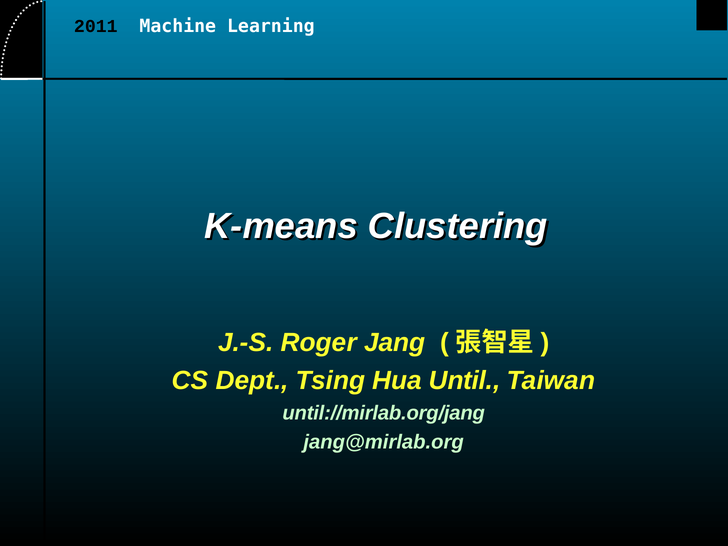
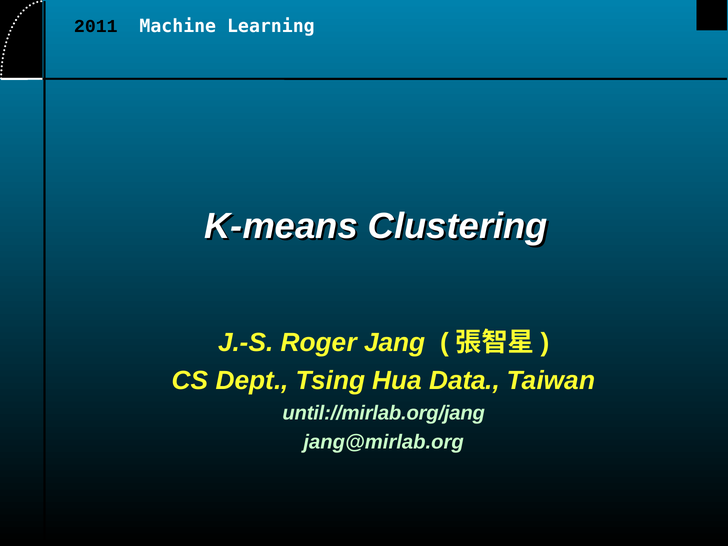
Until: Until -> Data
